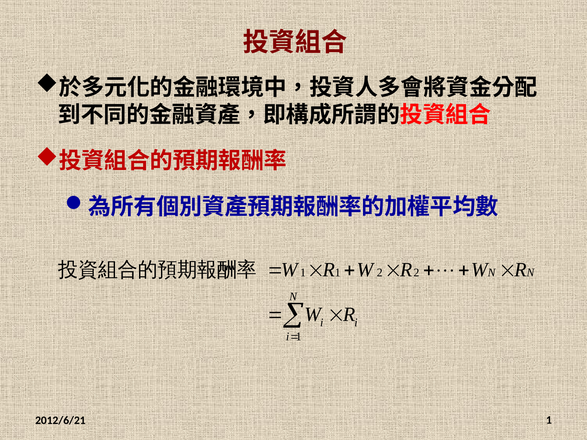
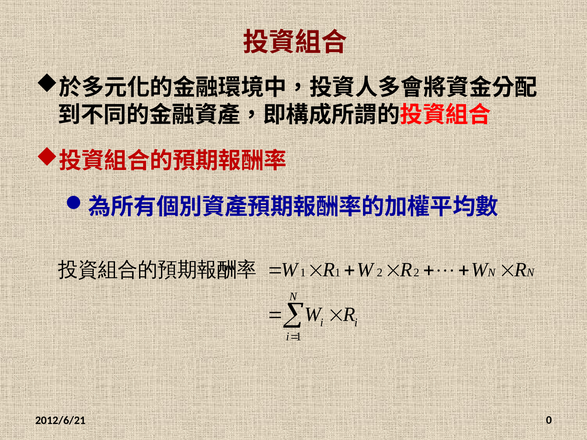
2012/6/21 1: 1 -> 0
